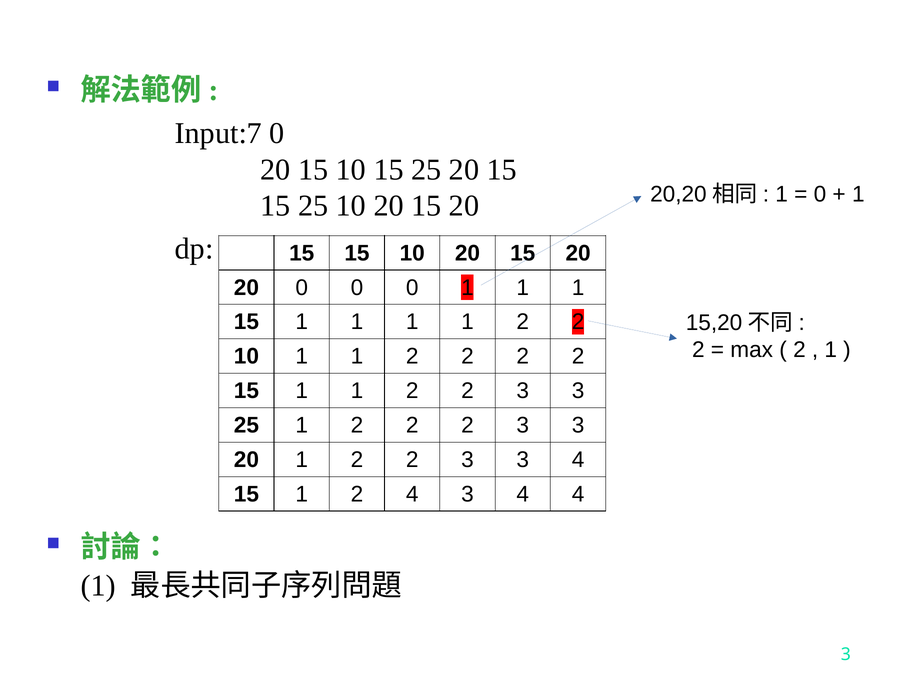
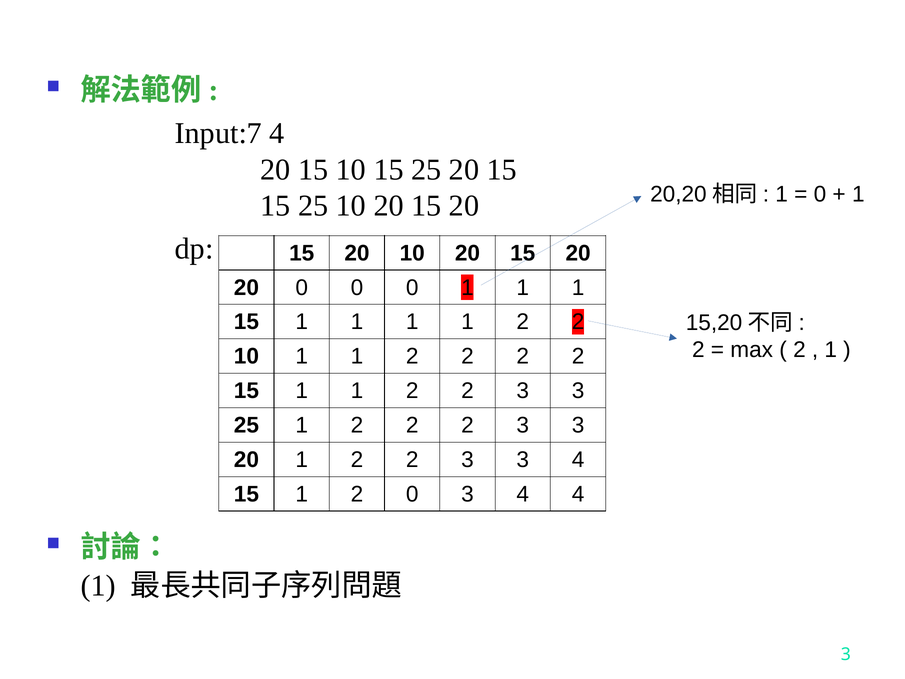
Input:7 0: 0 -> 4
15 at (357, 253): 15 -> 20
2 4: 4 -> 0
